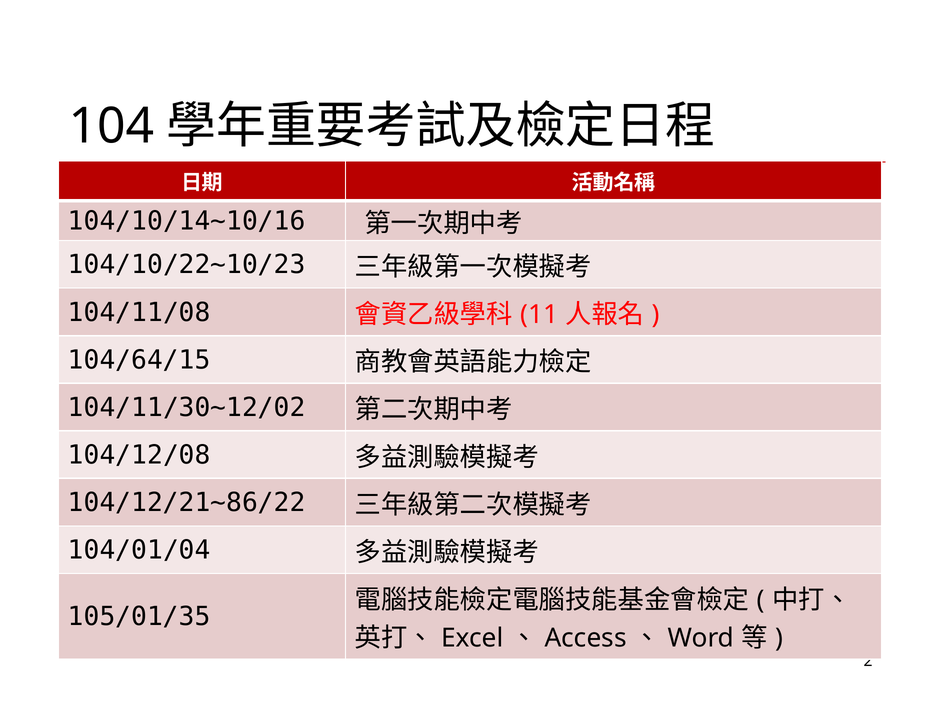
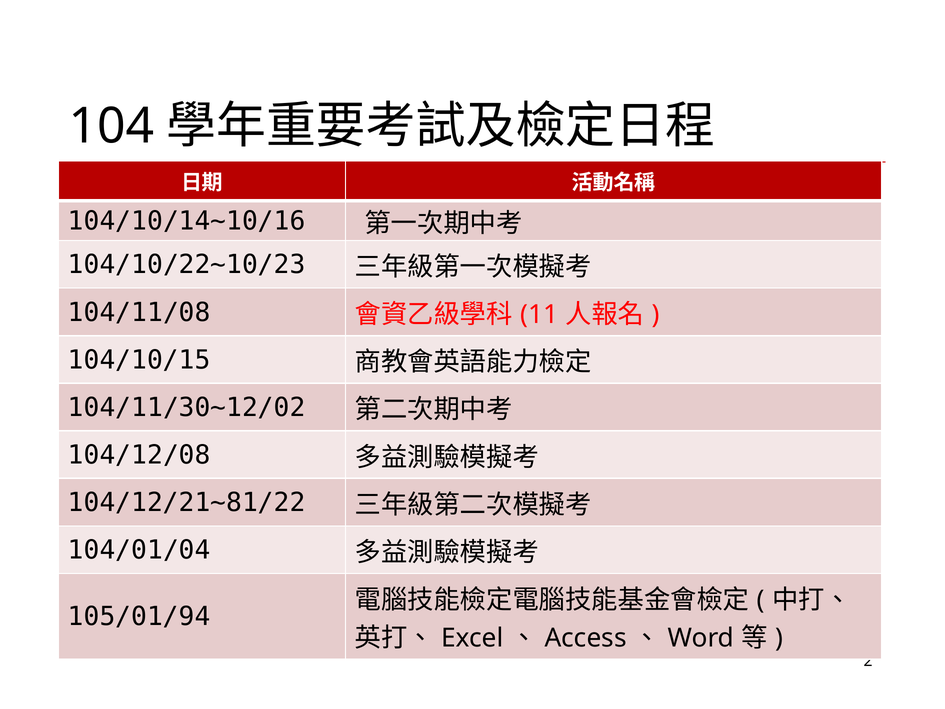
104/64/15: 104/64/15 -> 104/10/15
104/12/21~86/22: 104/12/21~86/22 -> 104/12/21~81/22
105/01/35: 105/01/35 -> 105/01/94
